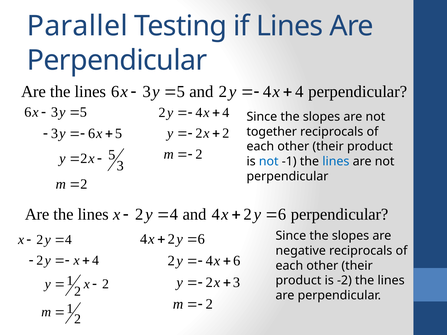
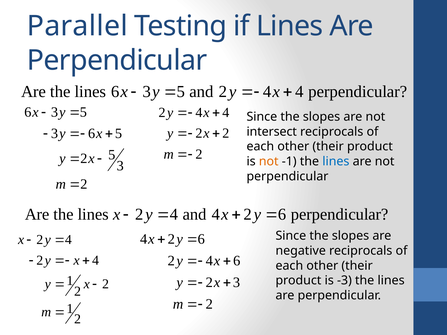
together: together -> intersect
not at (269, 162) colour: blue -> orange
-2: -2 -> -3
